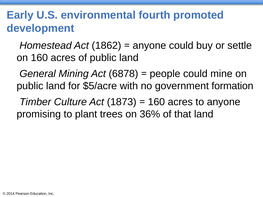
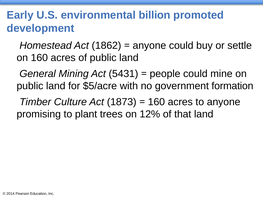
fourth: fourth -> billion
6878: 6878 -> 5431
36%: 36% -> 12%
